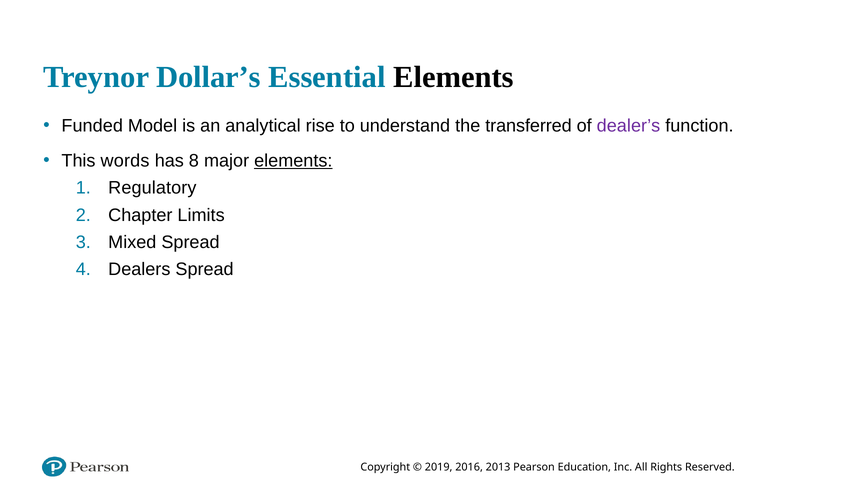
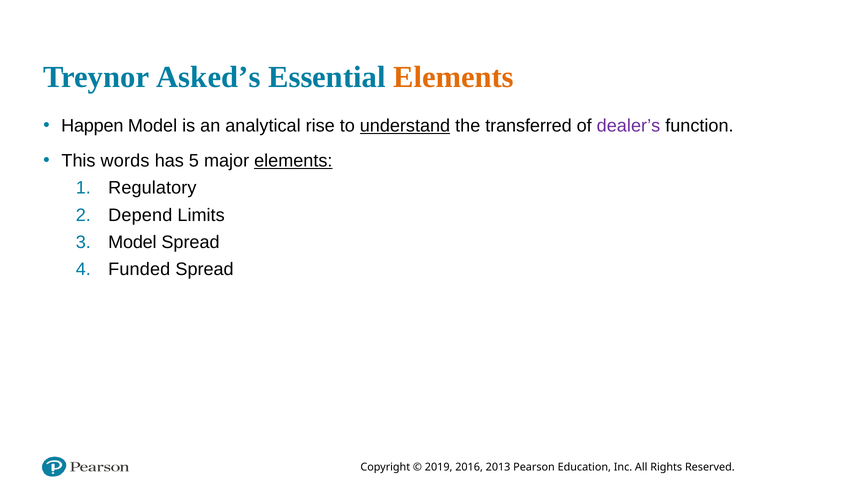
Dollar’s: Dollar’s -> Asked’s
Elements at (454, 77) colour: black -> orange
Funded: Funded -> Happen
understand underline: none -> present
8: 8 -> 5
Chapter: Chapter -> Depend
Mixed at (132, 242): Mixed -> Model
Dealers: Dealers -> Funded
